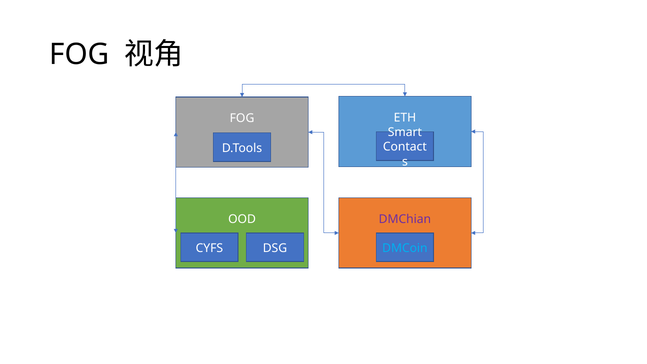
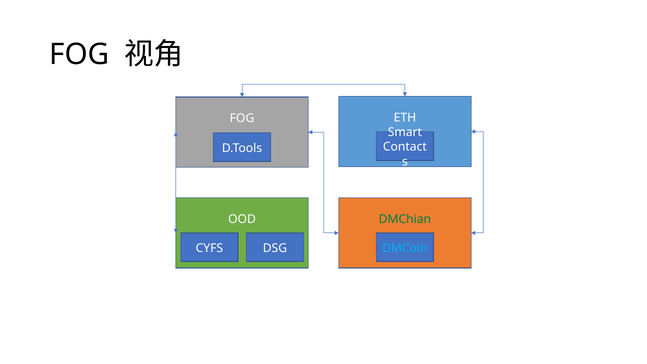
DMChian colour: purple -> green
